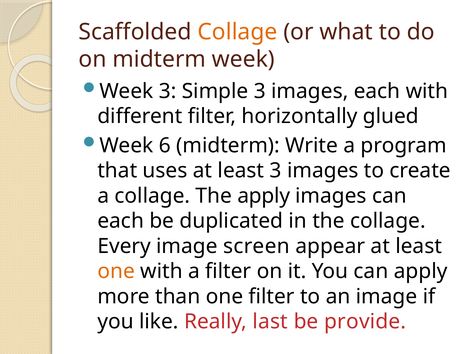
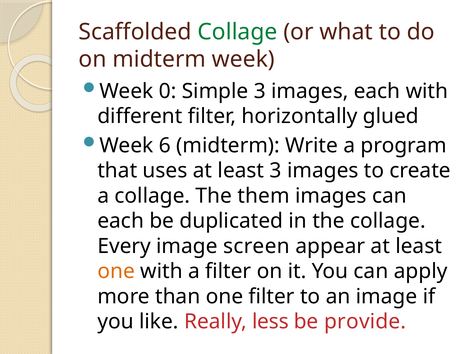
Collage at (237, 32) colour: orange -> green
Week 3: 3 -> 0
The apply: apply -> them
last: last -> less
